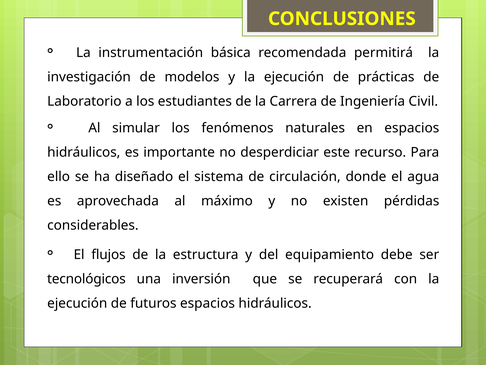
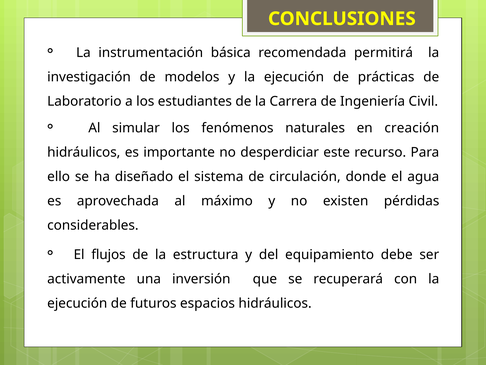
en espacios: espacios -> creación
tecnológicos: tecnológicos -> activamente
